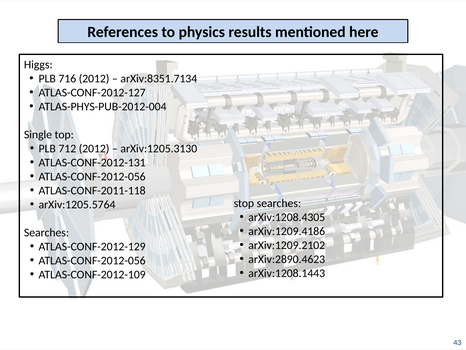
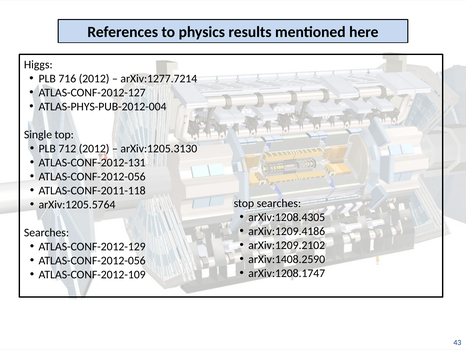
arXiv:8351.7134: arXiv:8351.7134 -> arXiv:1277.7214
arXiv:2890.4623: arXiv:2890.4623 -> arXiv:1408.2590
arXiv:1208.1443: arXiv:1208.1443 -> arXiv:1208.1747
